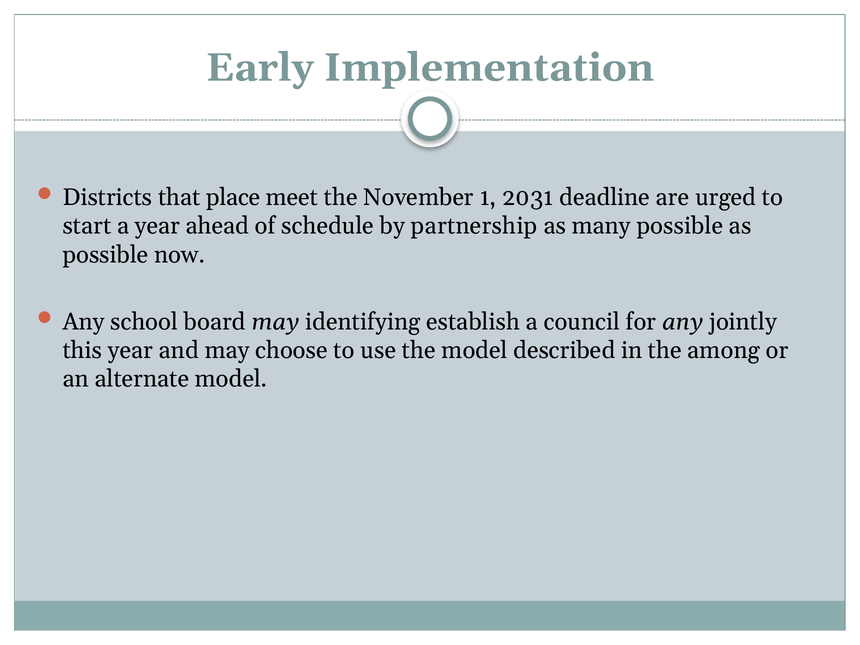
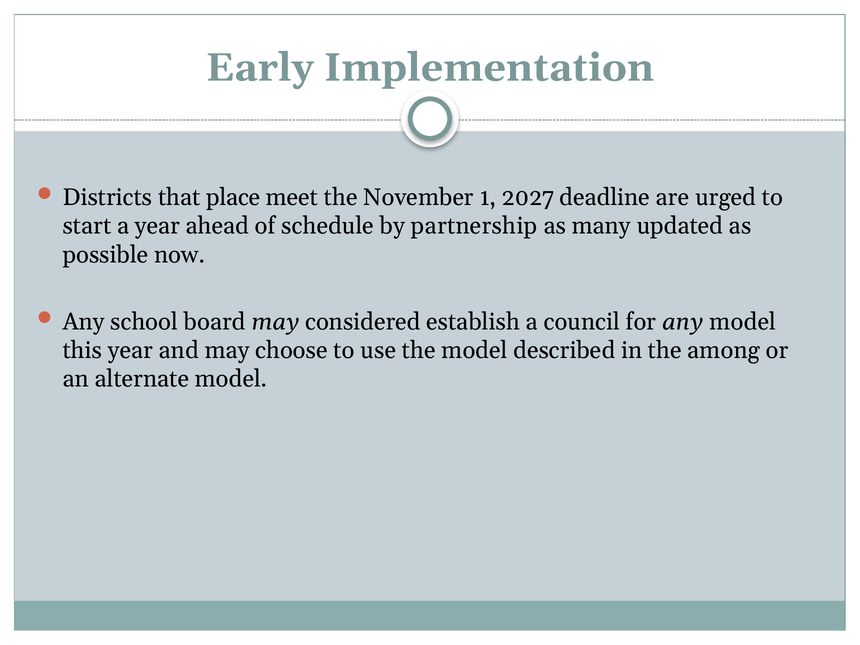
2031: 2031 -> 2027
many possible: possible -> updated
identifying: identifying -> considered
any jointly: jointly -> model
